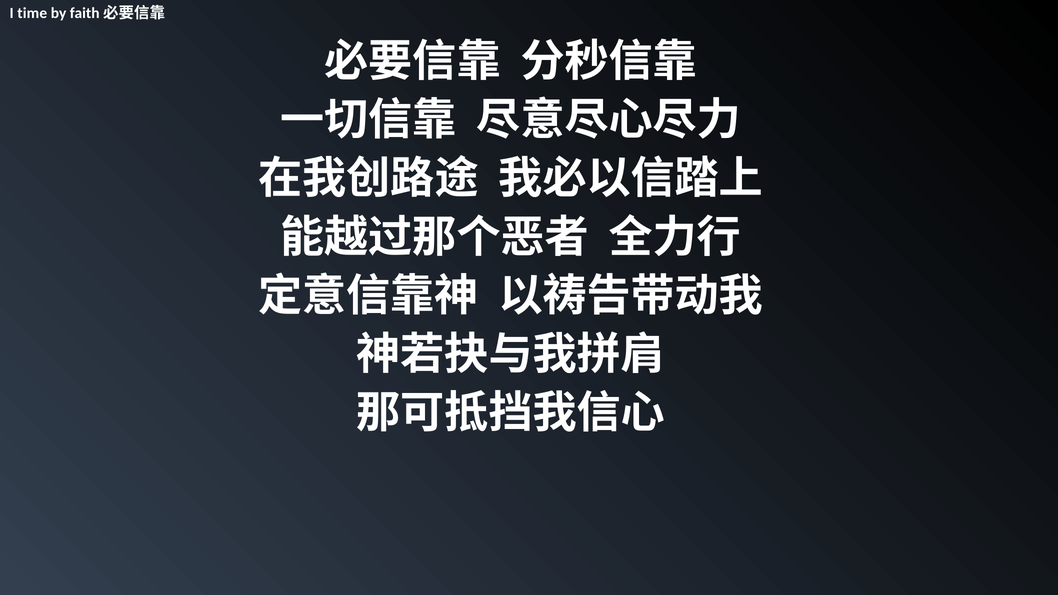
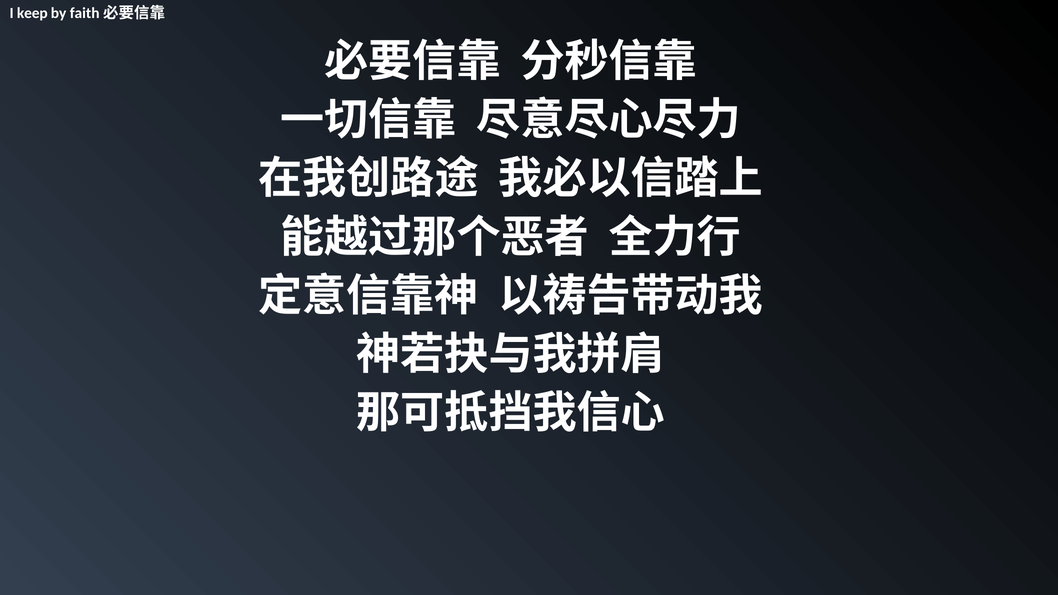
time: time -> keep
